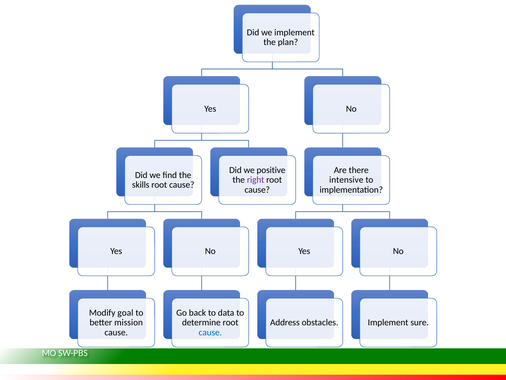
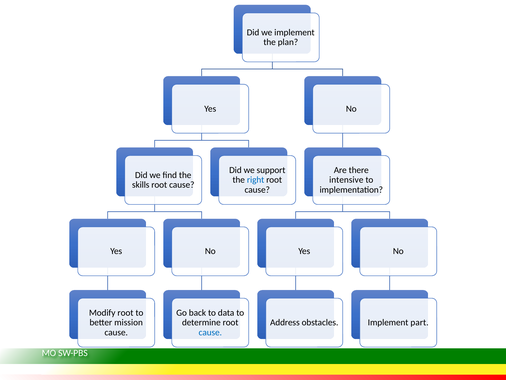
positive: positive -> support
right colour: purple -> blue
Modify goal: goal -> root
sure: sure -> part
